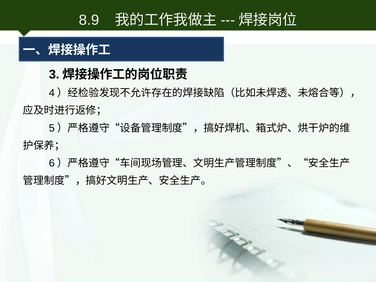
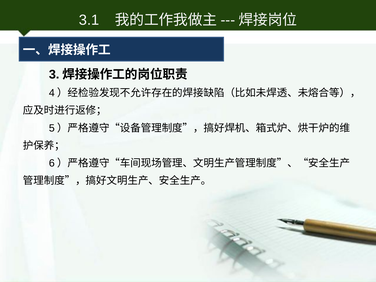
8.9: 8.9 -> 3.1
